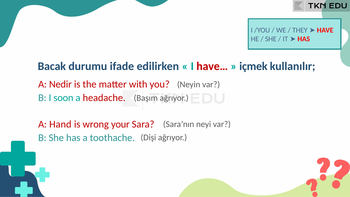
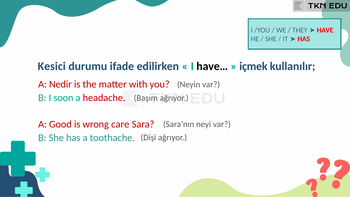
Bacak: Bacak -> Kesici
have… colour: red -> black
Hand: Hand -> Good
your: your -> care
